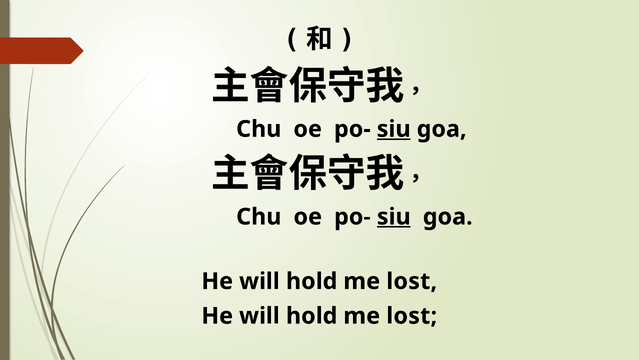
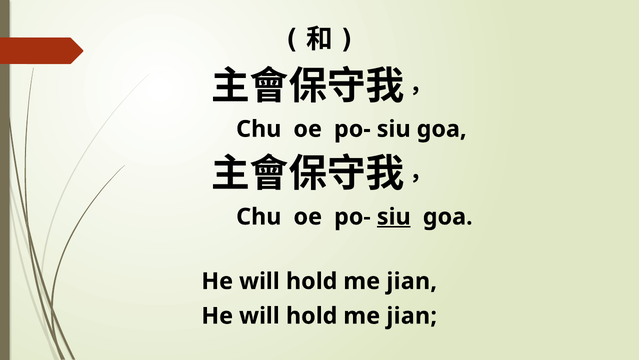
siu at (394, 129) underline: present -> none
lost at (412, 281): lost -> jian
lost at (412, 315): lost -> jian
